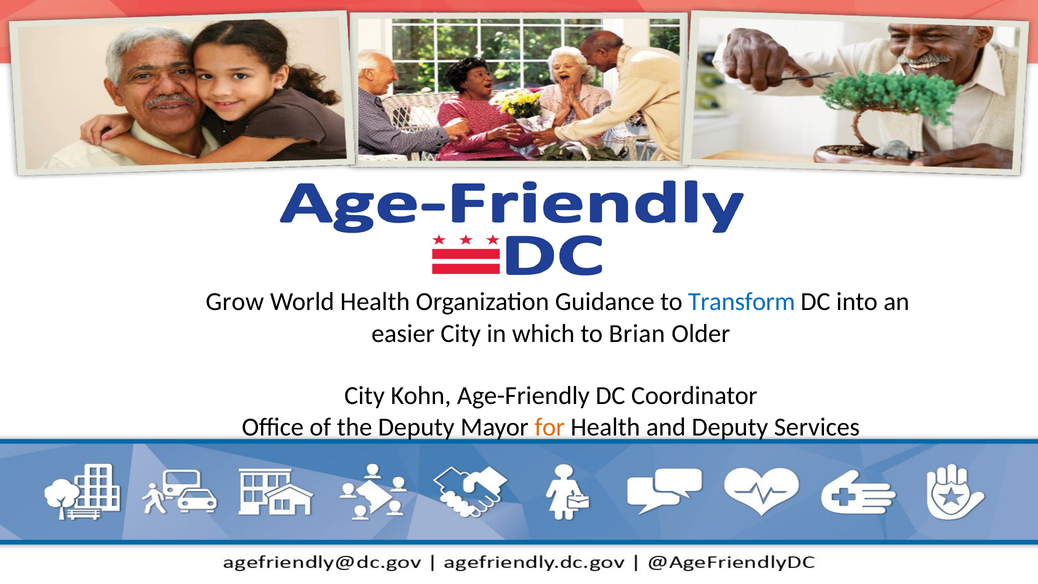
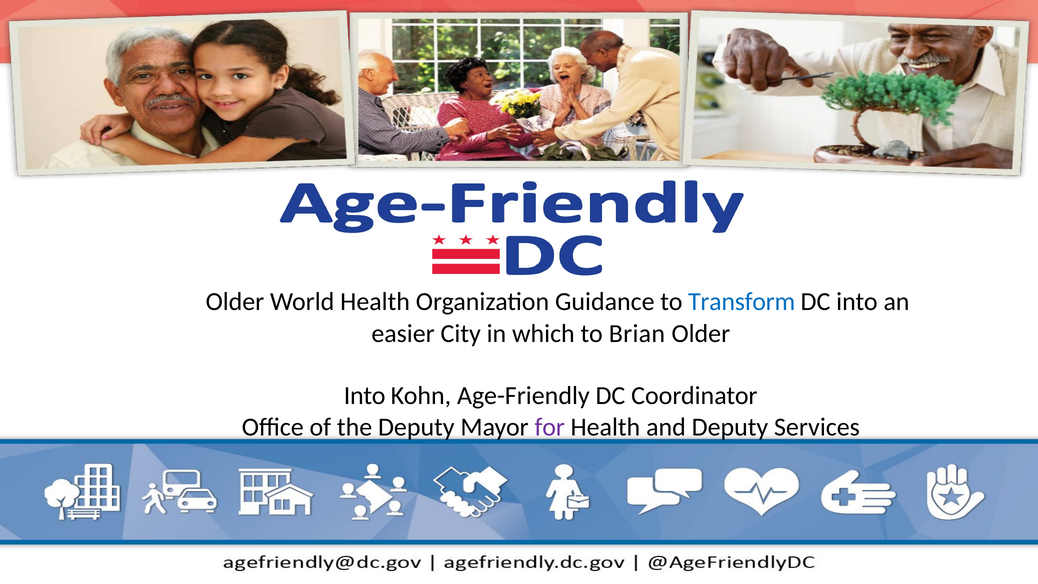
Grow at (235, 301): Grow -> Older
City at (365, 396): City -> Into
for colour: orange -> purple
